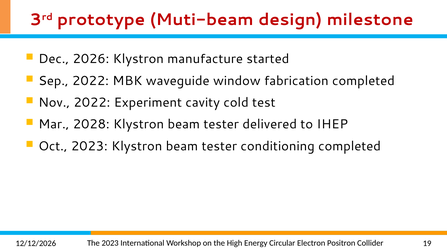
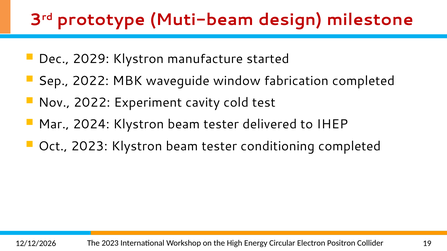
2026: 2026 -> 2029
2028: 2028 -> 2024
